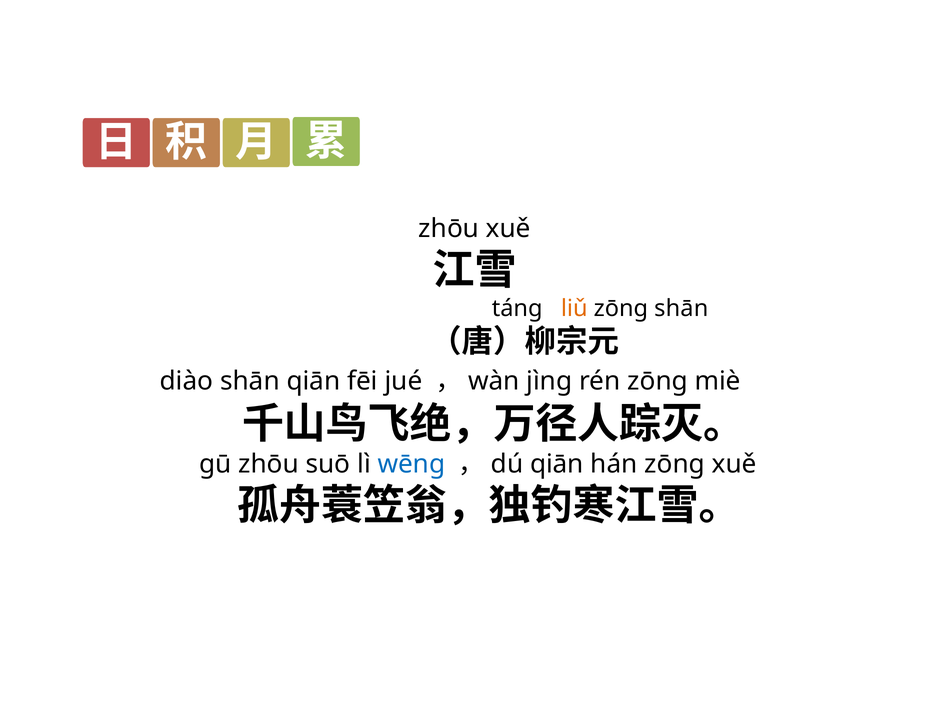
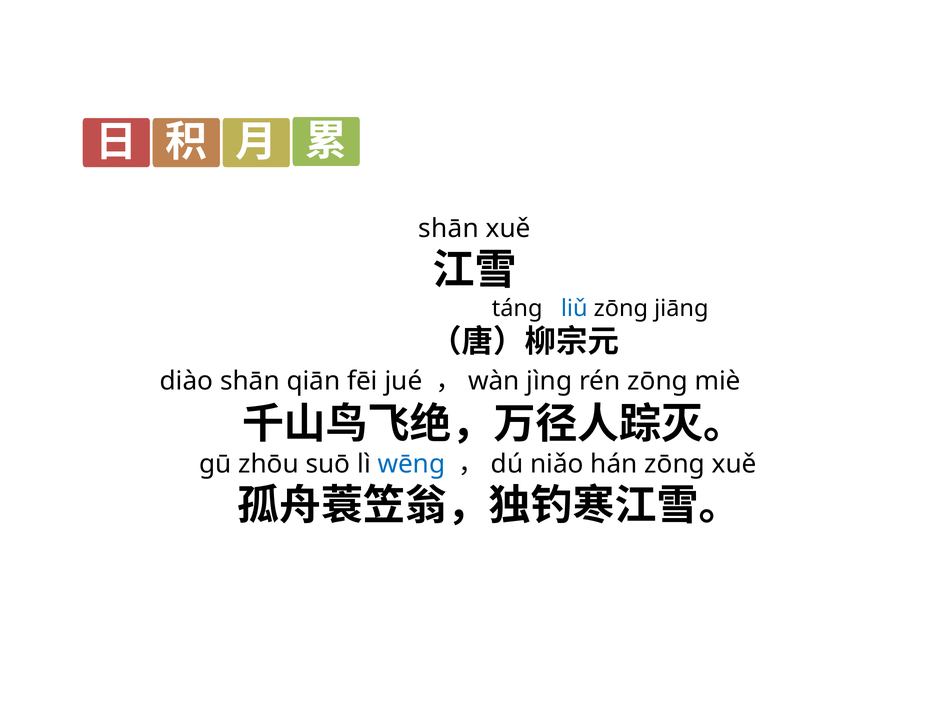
zhōu at (449, 228): zhōu -> shān
liǔ colour: orange -> blue
zōng shān: shān -> jiāng
qiān at (557, 464): qiān -> niǎo
